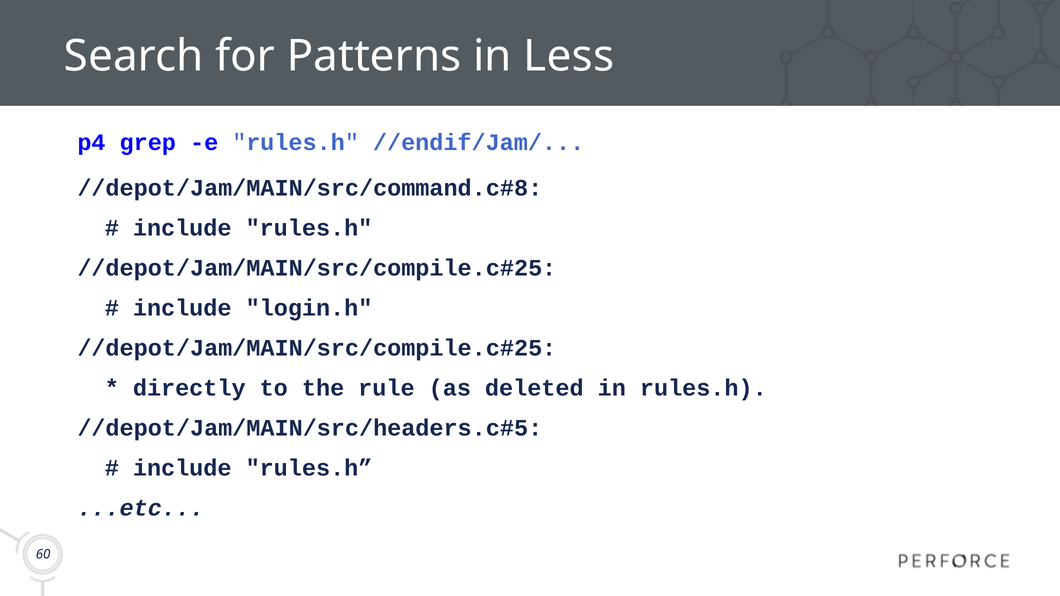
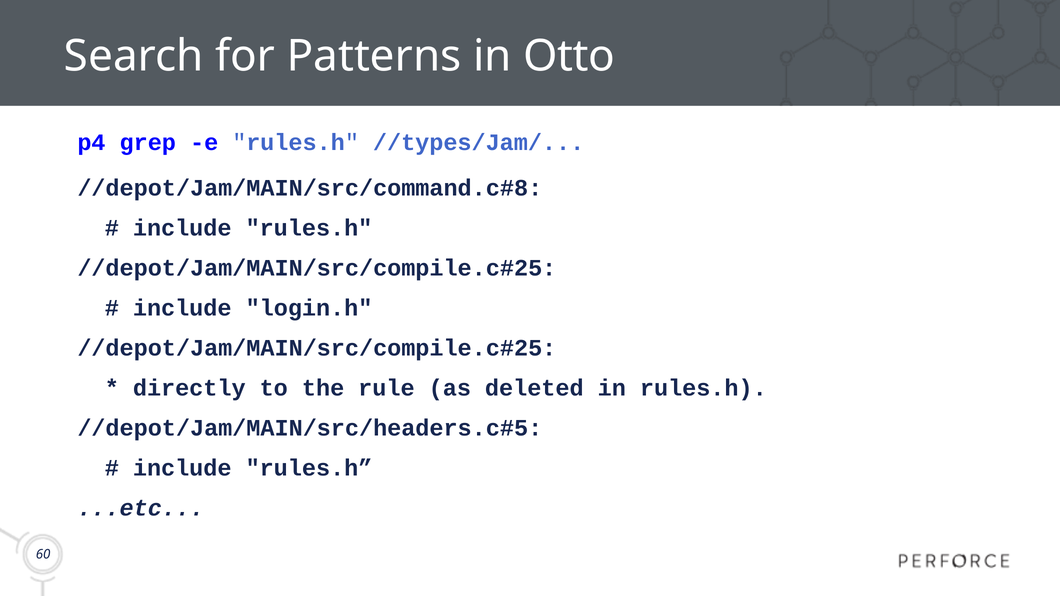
Less: Less -> Otto
//endif/Jam/: //endif/Jam/ -> //types/Jam/
